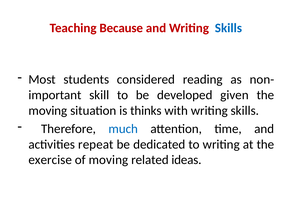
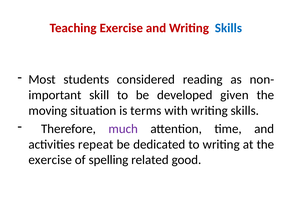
Teaching Because: Because -> Exercise
thinks: thinks -> terms
much colour: blue -> purple
of moving: moving -> spelling
ideas: ideas -> good
